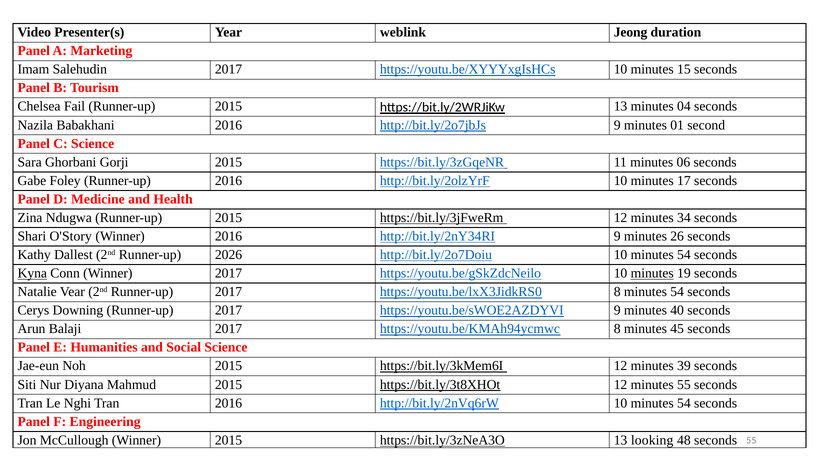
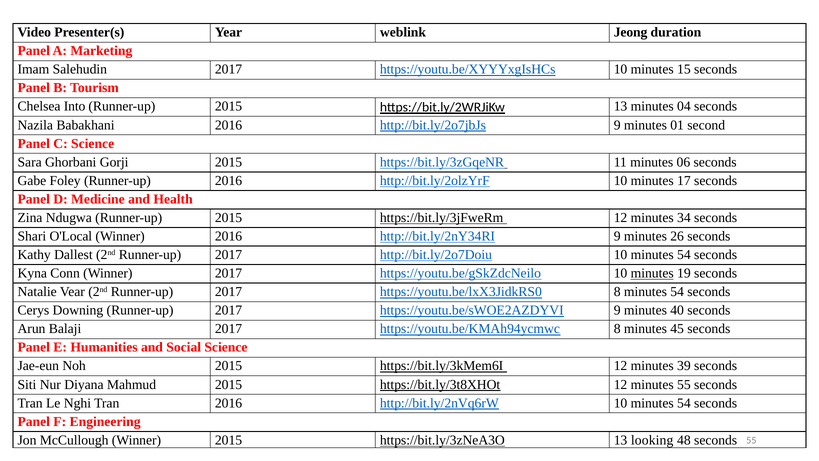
Fail: Fail -> Into
O'Story: O'Story -> O'Local
Dallest 2nd Runner-up 2026: 2026 -> 2017
Kyna underline: present -> none
